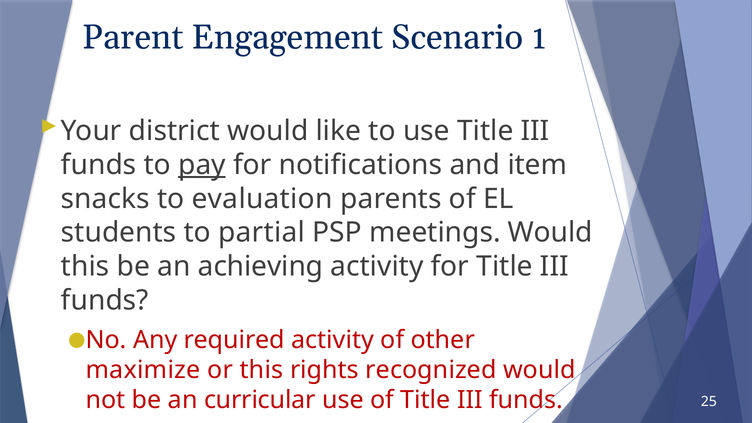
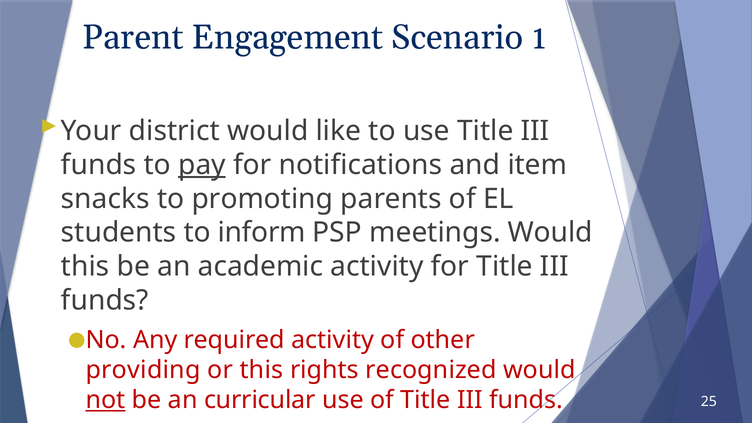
evaluation: evaluation -> promoting
partial: partial -> inform
achieving: achieving -> academic
maximize: maximize -> providing
not underline: none -> present
